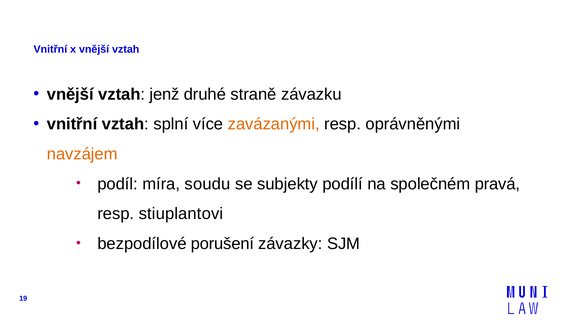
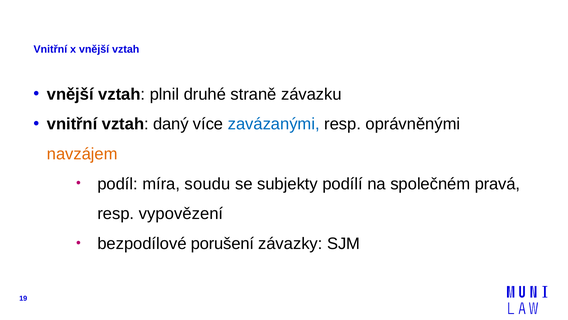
jenž: jenž -> plnil
splní: splní -> daný
zavázanými colour: orange -> blue
stiuplantovi: stiuplantovi -> vypovězení
